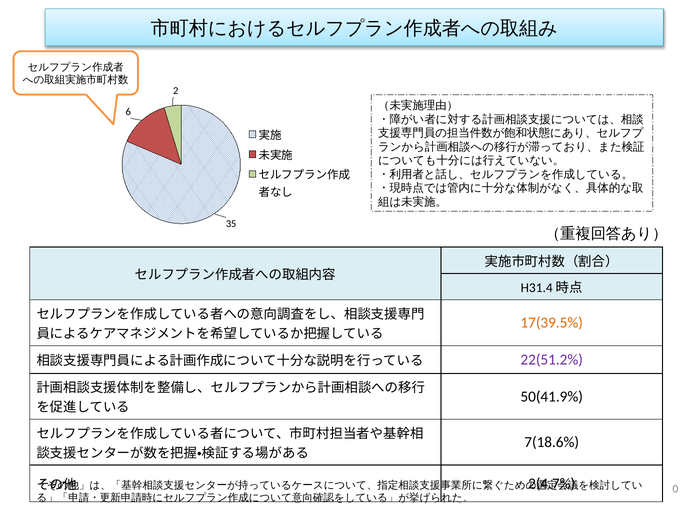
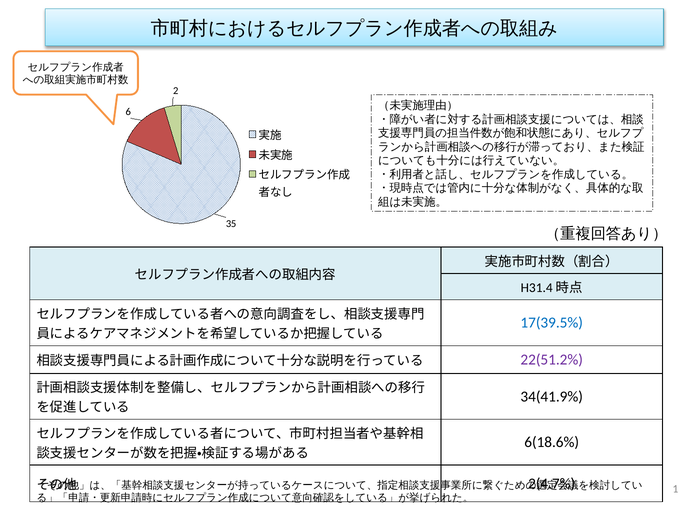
17(39.5% colour: orange -> blue
50(41.9%: 50(41.9% -> 34(41.9%
7(18.6%: 7(18.6% -> 6(18.6%
0: 0 -> 1
